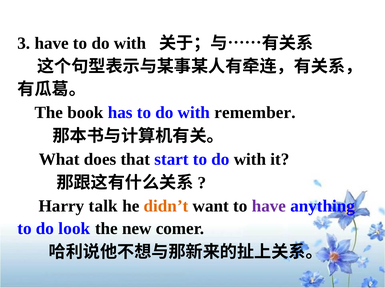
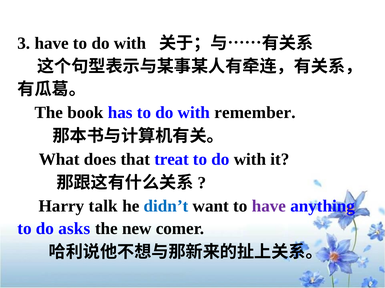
start: start -> treat
didn’t colour: orange -> blue
look: look -> asks
